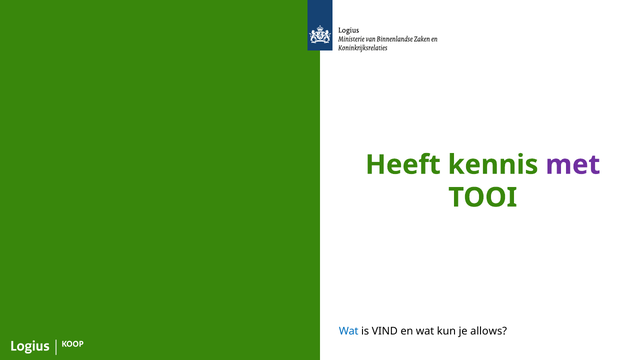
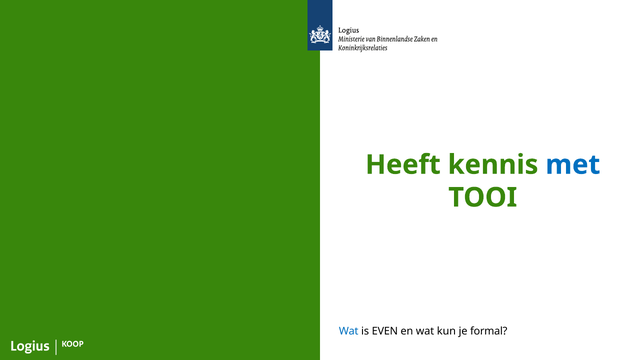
met colour: purple -> blue
VIND: VIND -> EVEN
allows: allows -> formal
